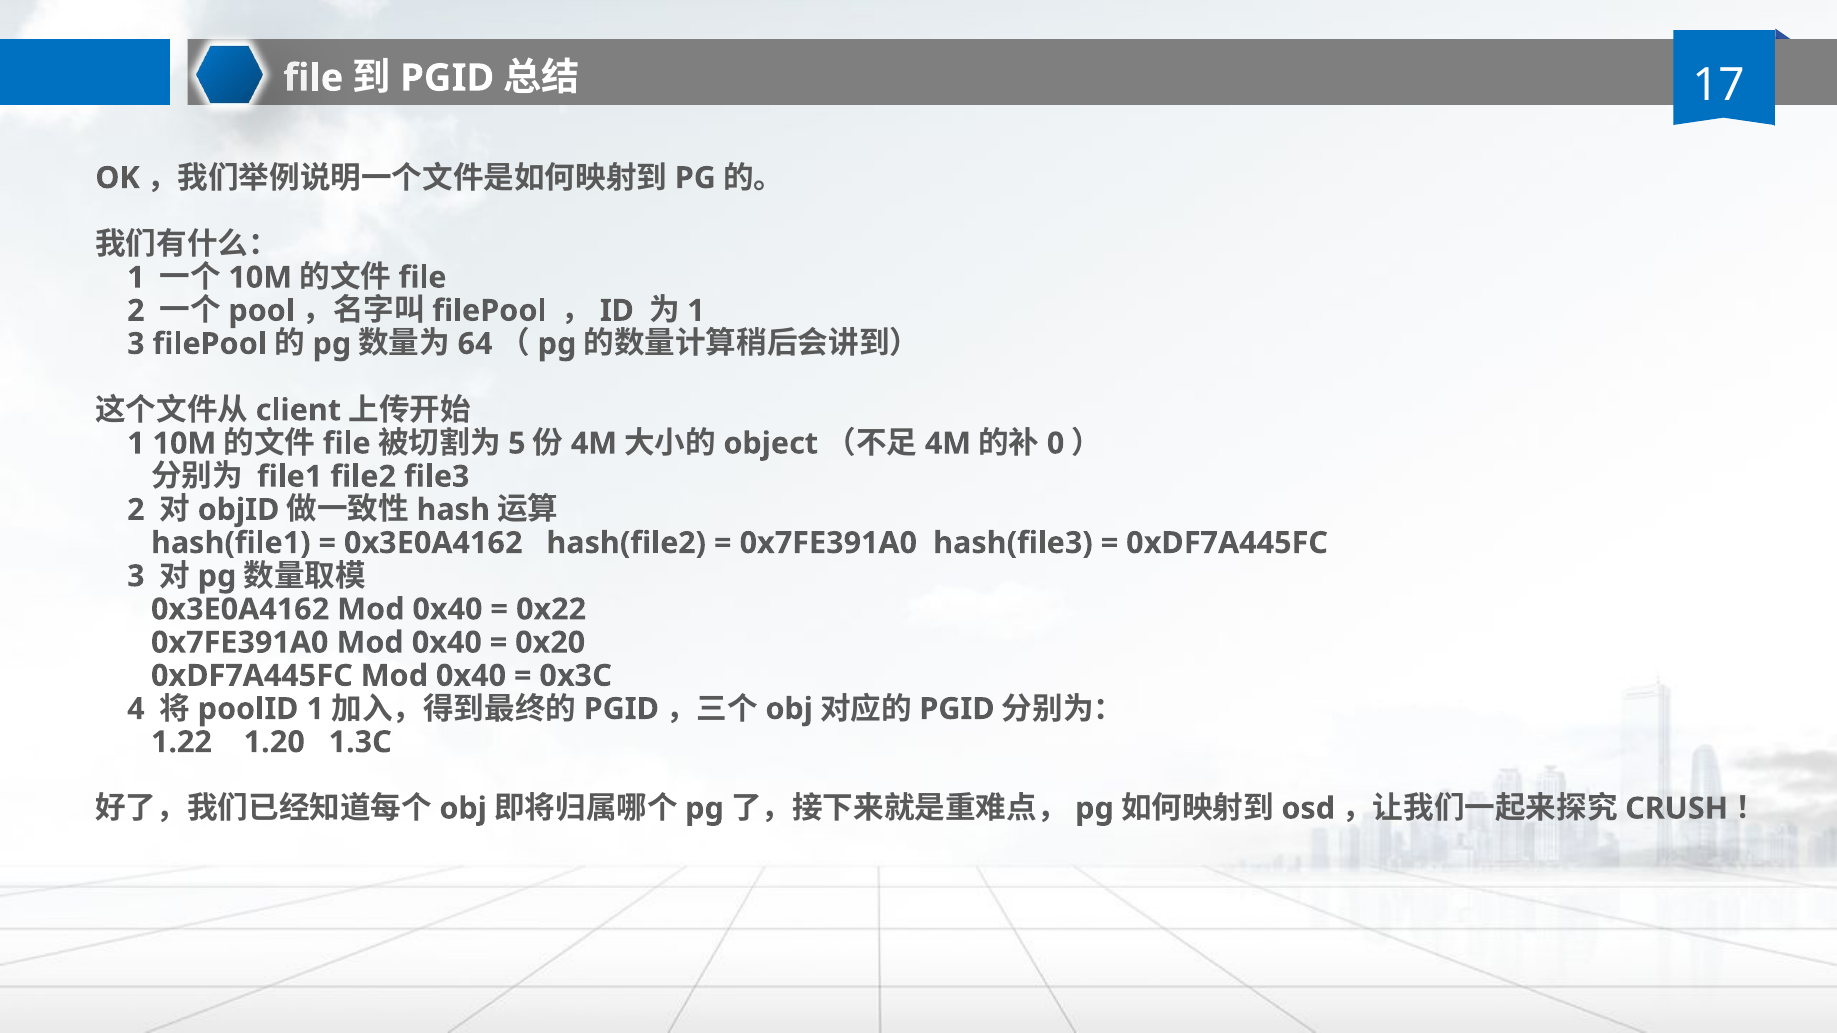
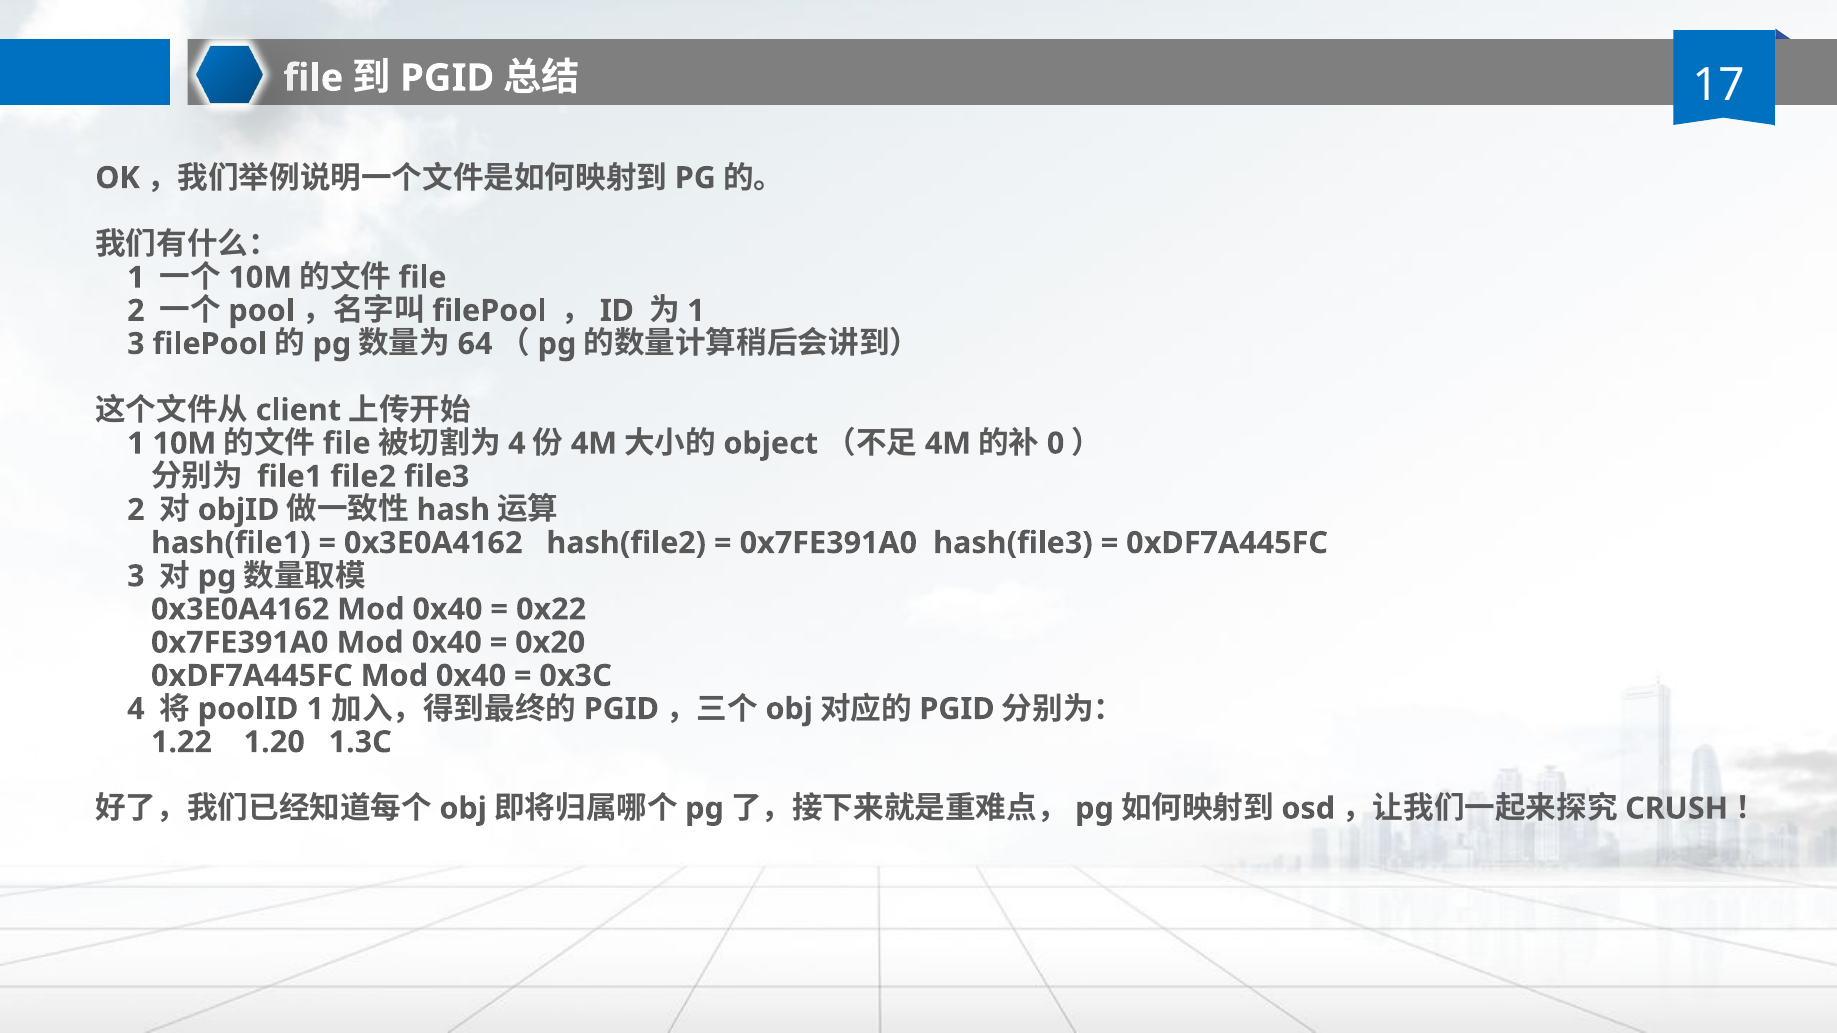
5 at (517, 444): 5 -> 4
